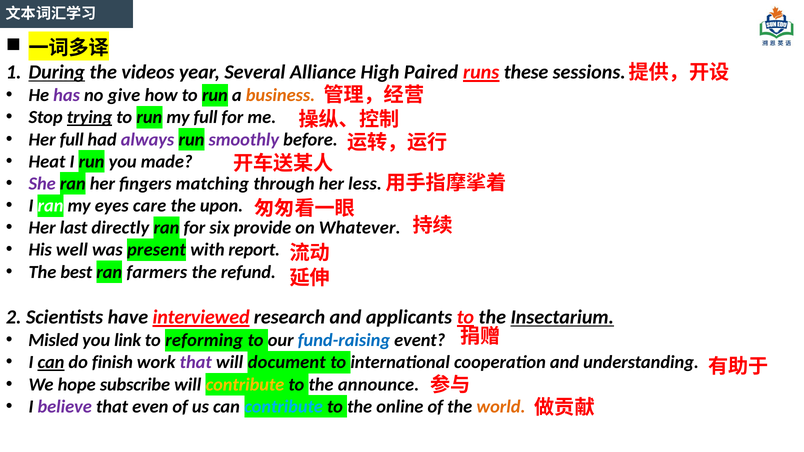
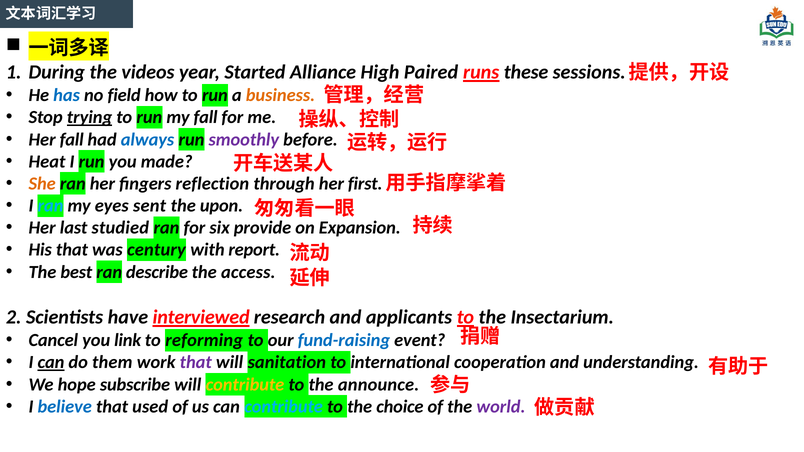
During underline: present -> none
Several: Several -> Started
has colour: purple -> blue
give: give -> field
my full: full -> fall
Her full: full -> fall
always colour: purple -> blue
She colour: purple -> orange
matching: matching -> reflection
less: less -> first
ran at (51, 206) colour: white -> light blue
care: care -> sent
directly: directly -> studied
Whatever: Whatever -> Expansion
His well: well -> that
present: present -> century
farmers: farmers -> describe
refund: refund -> access
Insectarium underline: present -> none
Misled: Misled -> Cancel
finish: finish -> them
document: document -> sanitation
believe colour: purple -> blue
even: even -> used
online: online -> choice
world colour: orange -> purple
